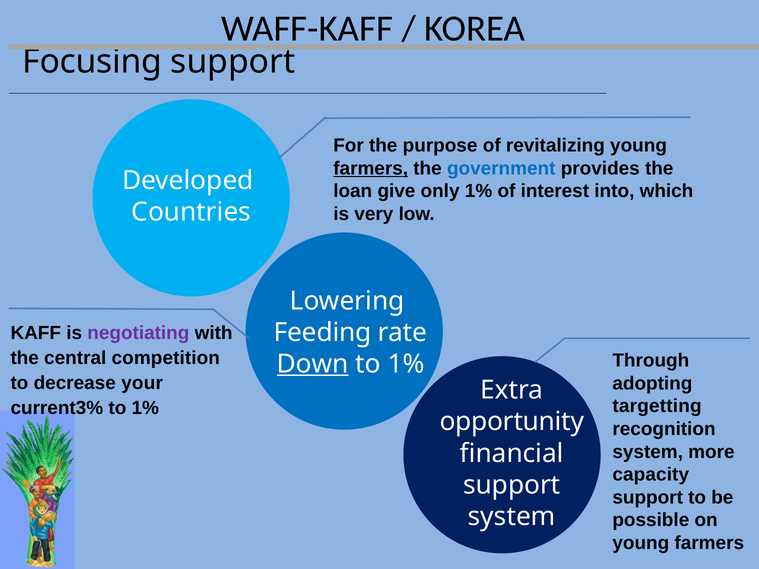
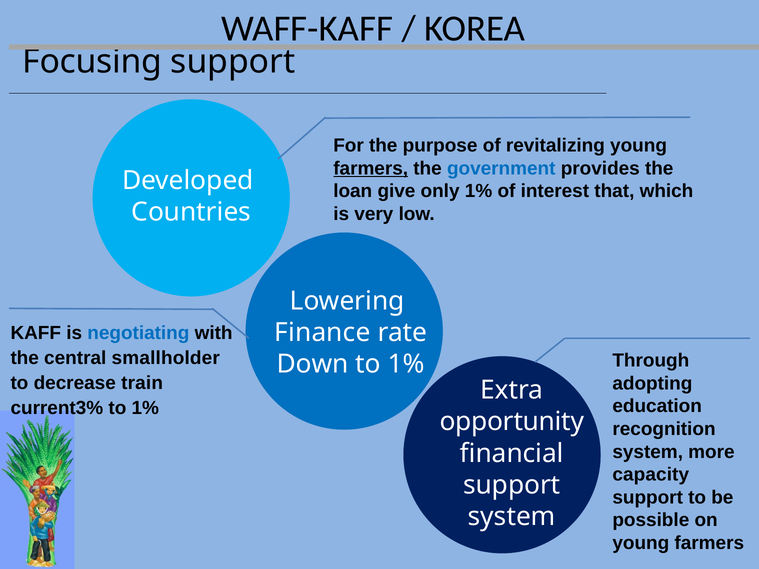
into: into -> that
negotiating colour: purple -> blue
Feeding: Feeding -> Finance
competition: competition -> smallholder
Down underline: present -> none
your: your -> train
targetting: targetting -> education
